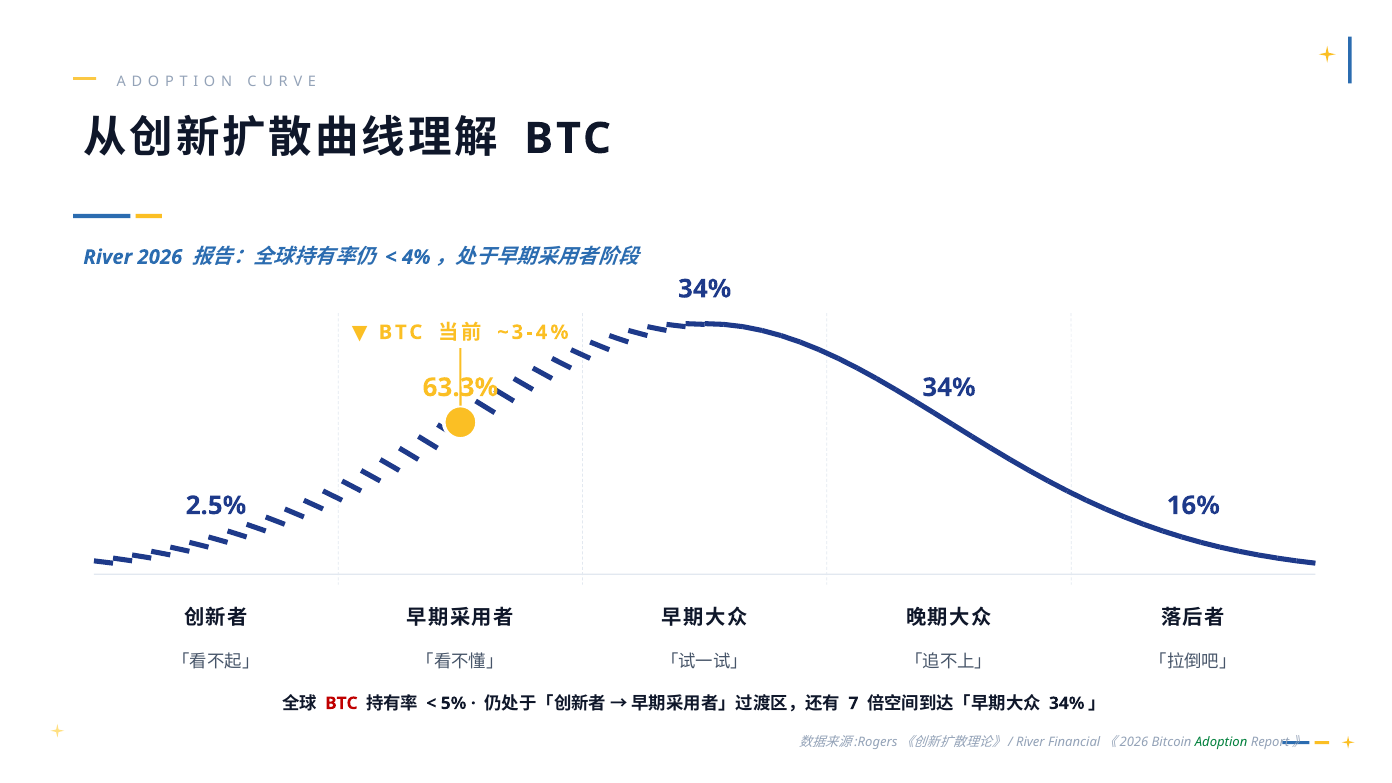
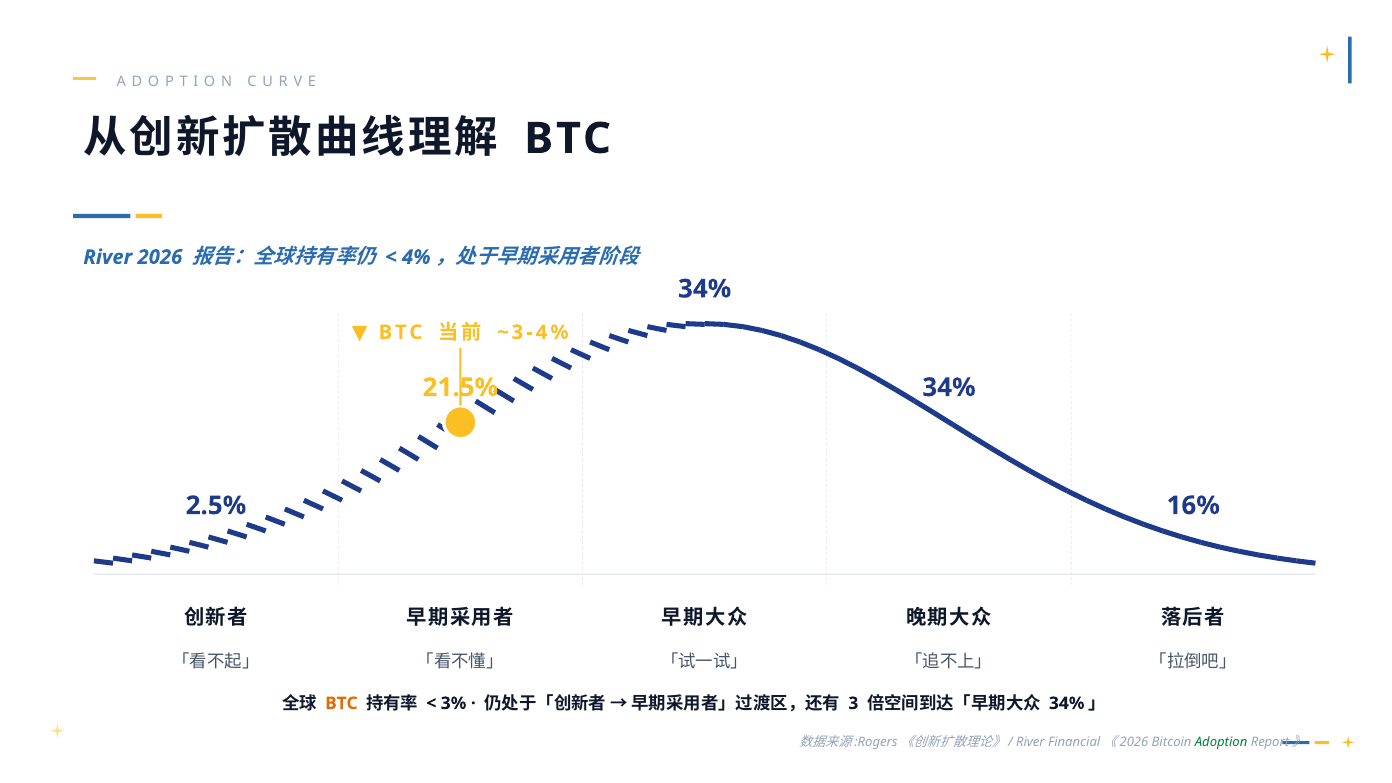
63.3%: 63.3% -> 21.5%
BTC at (341, 703) colour: red -> orange
5%: 5% -> 3%
7: 7 -> 3
